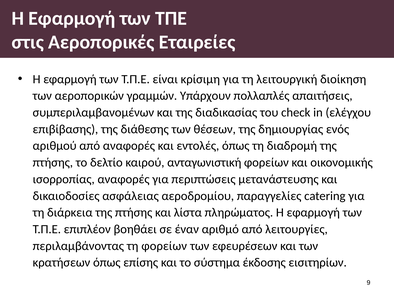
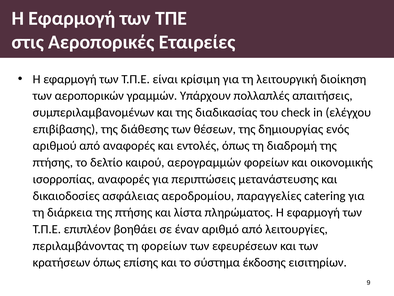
ανταγωνιστική: ανταγωνιστική -> αερογραμμών
